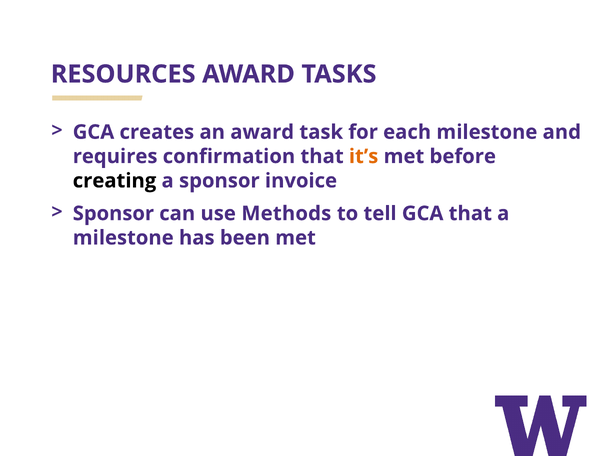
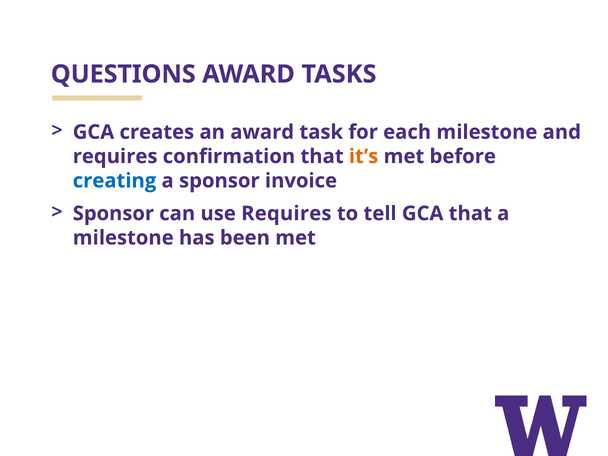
RESOURCES: RESOURCES -> QUESTIONS
creating colour: black -> blue
use Methods: Methods -> Requires
